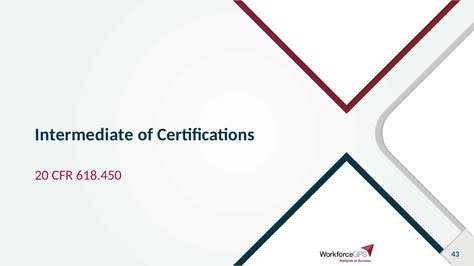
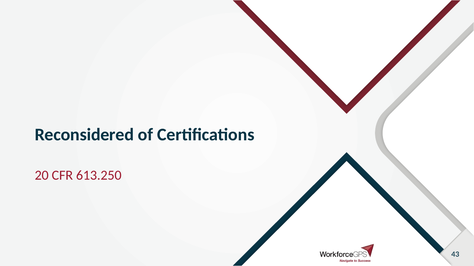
Intermediate: Intermediate -> Reconsidered
618.450: 618.450 -> 613.250
